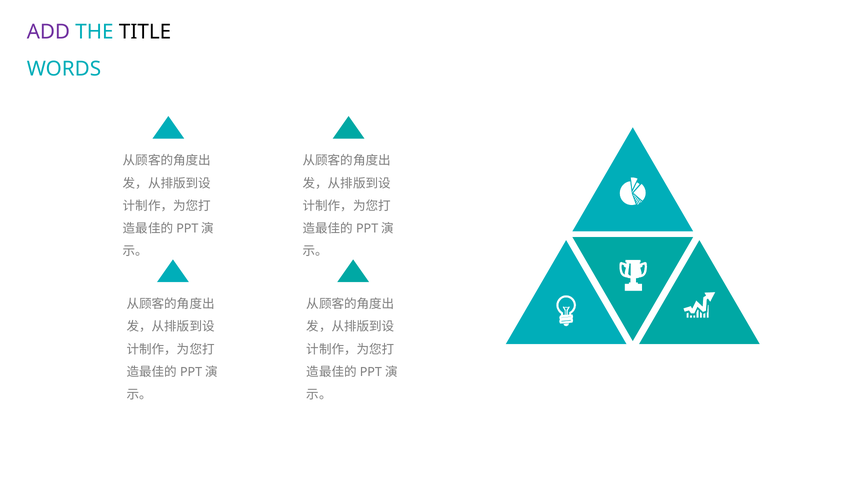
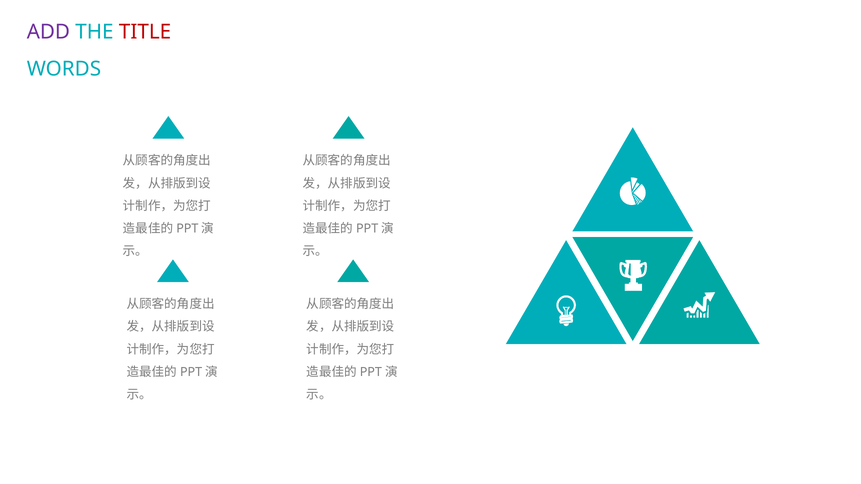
TITLE colour: black -> red
